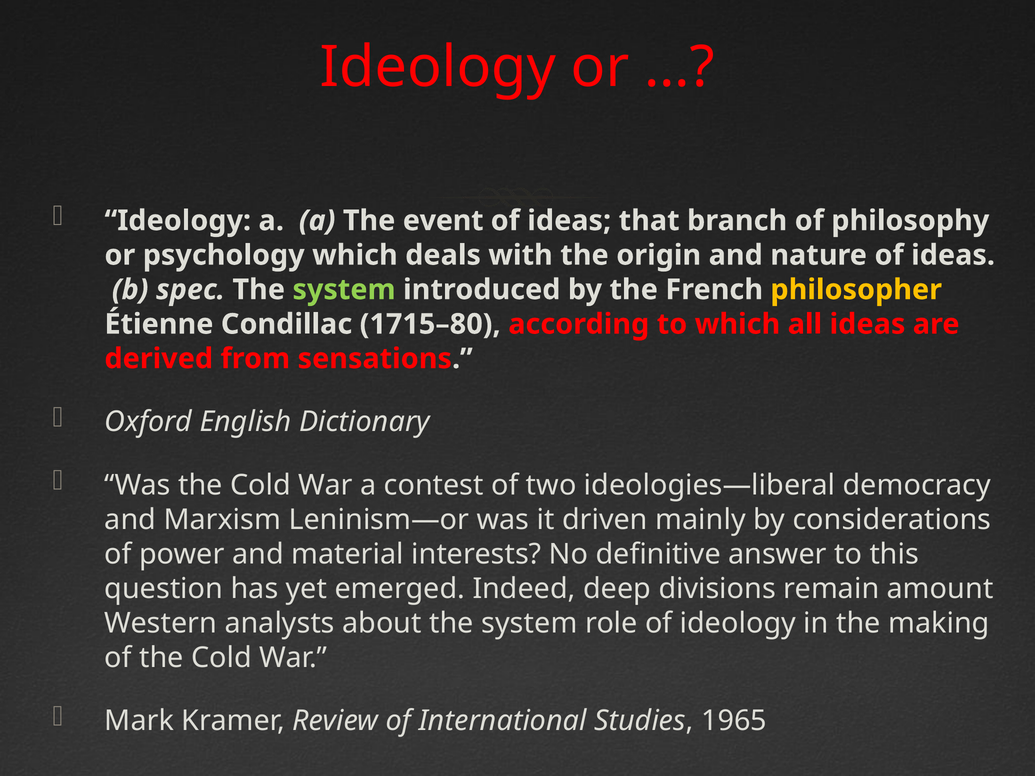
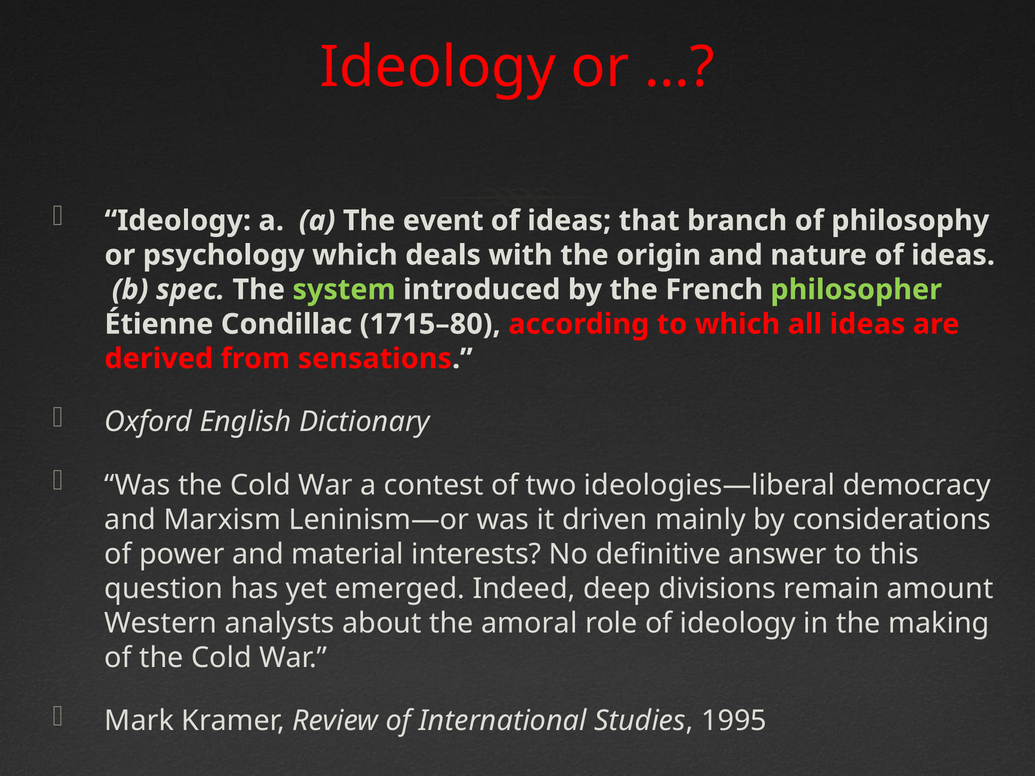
philosopher colour: yellow -> light green
about the system: system -> amoral
1965: 1965 -> 1995
